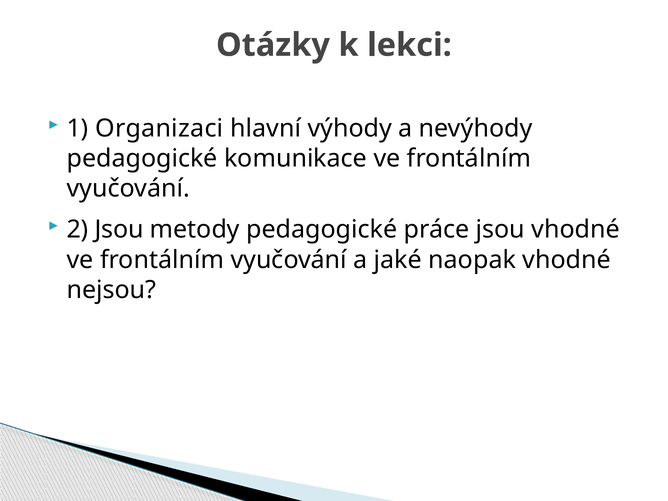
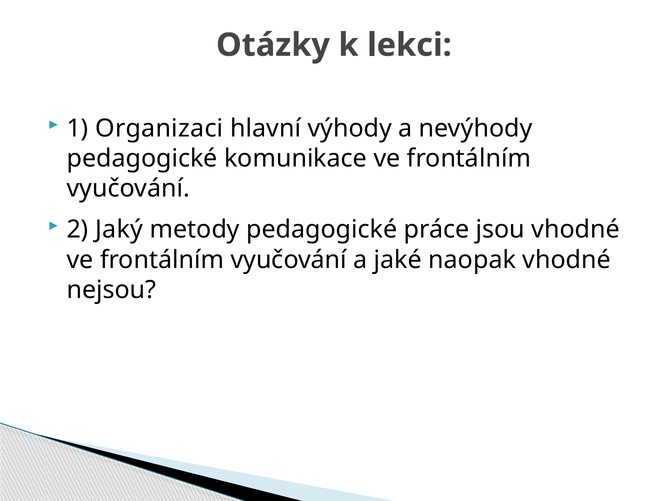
2 Jsou: Jsou -> Jaký
